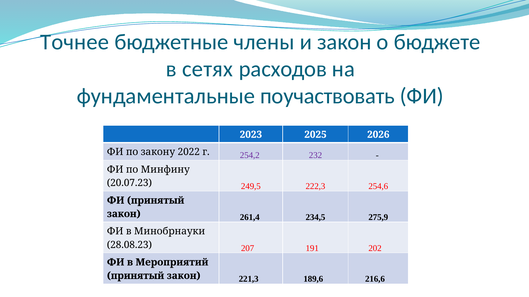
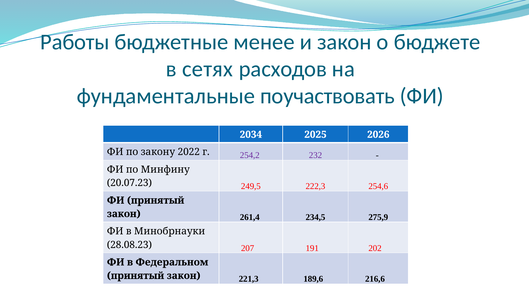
Точнее: Точнее -> Работы
члены: члены -> менее
2023: 2023 -> 2034
Мероприятий: Мероприятий -> Федеральном
